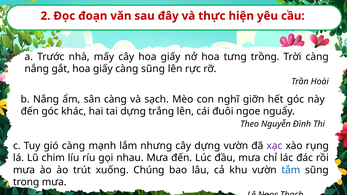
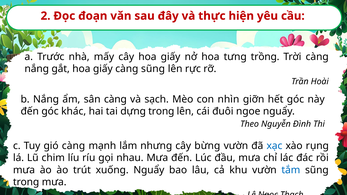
nghĩ: nghĩ -> nhìn
dựng trắng: trắng -> trong
cây dựng: dựng -> bừng
xạc colour: purple -> blue
xuống Chúng: Chúng -> Nguẩy
